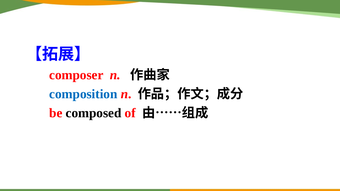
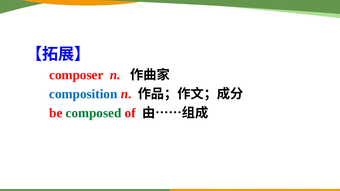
composed colour: black -> green
